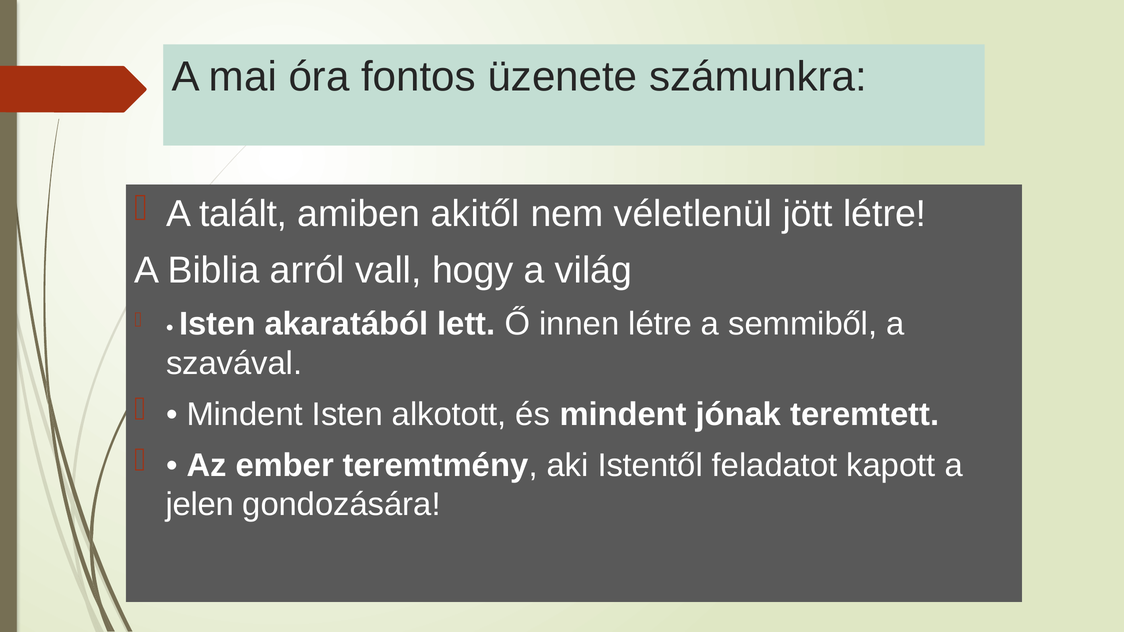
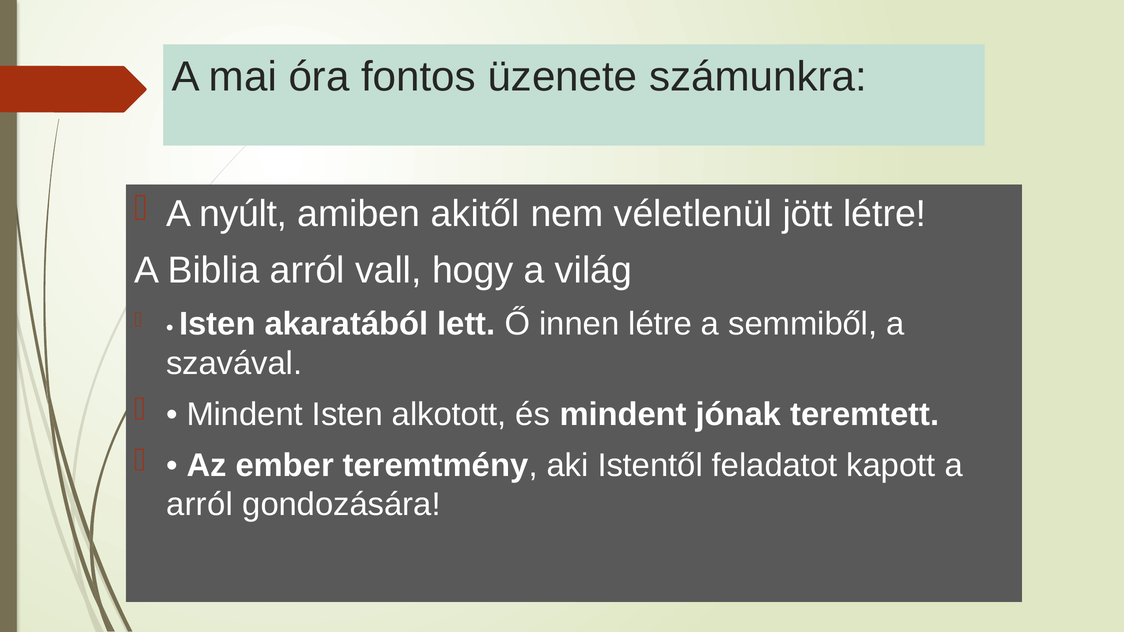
talált: talált -> nyúlt
jelen at (200, 505): jelen -> arról
